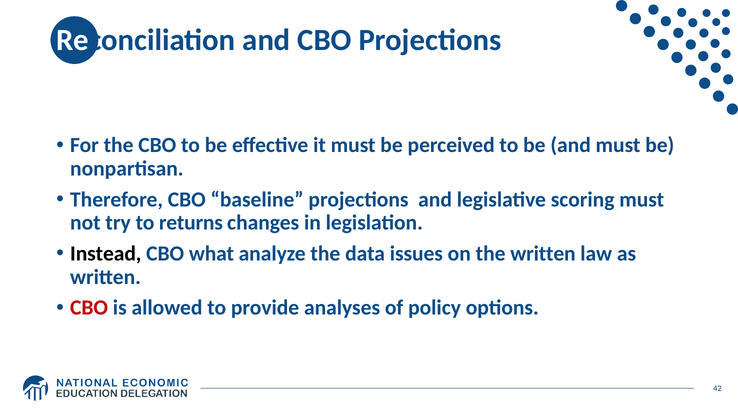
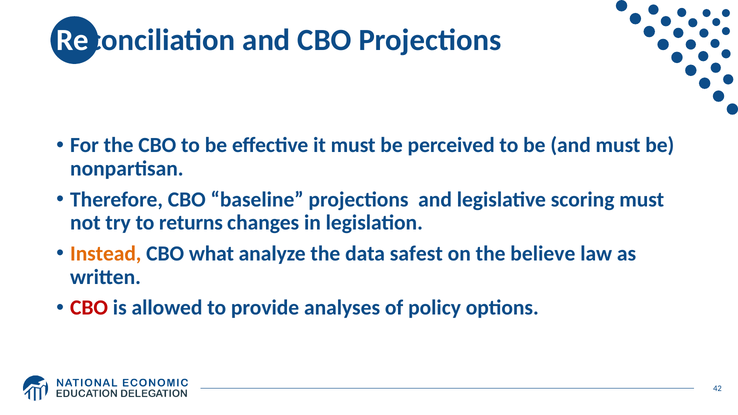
Instead colour: black -> orange
issues: issues -> safest
the written: written -> believe
